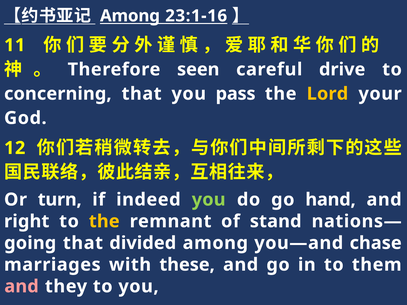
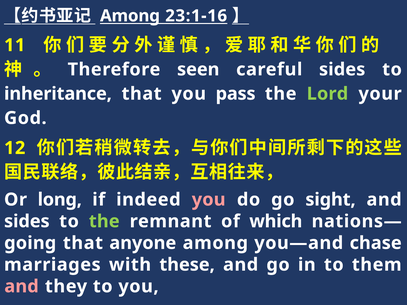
careful drive: drive -> sides
concerning: concerning -> inheritance
Lord colour: yellow -> light green
turn: turn -> long
you at (209, 200) colour: light green -> pink
hand: hand -> sight
right at (27, 221): right -> sides
the at (104, 221) colour: yellow -> light green
stand: stand -> which
divided: divided -> anyone
